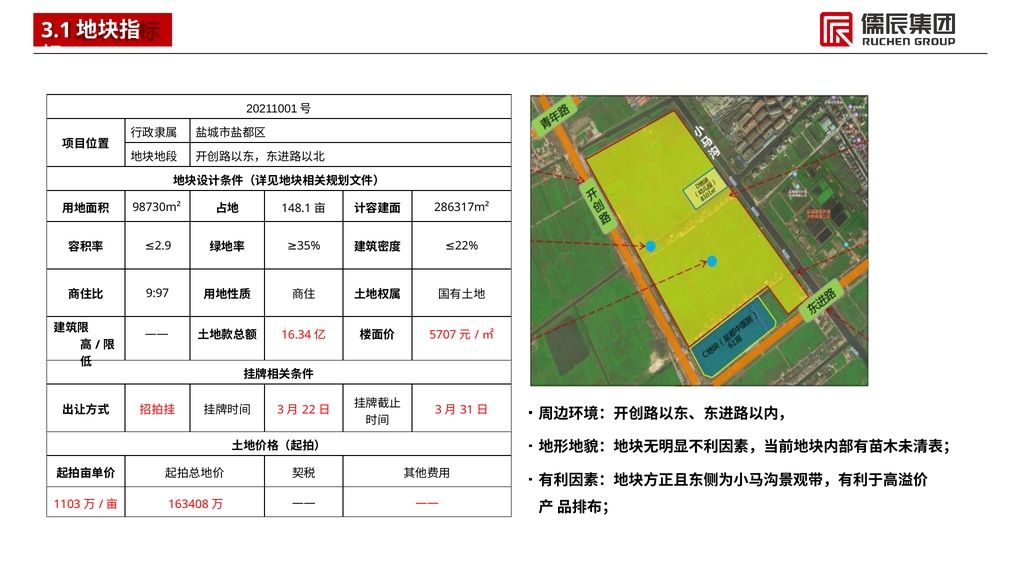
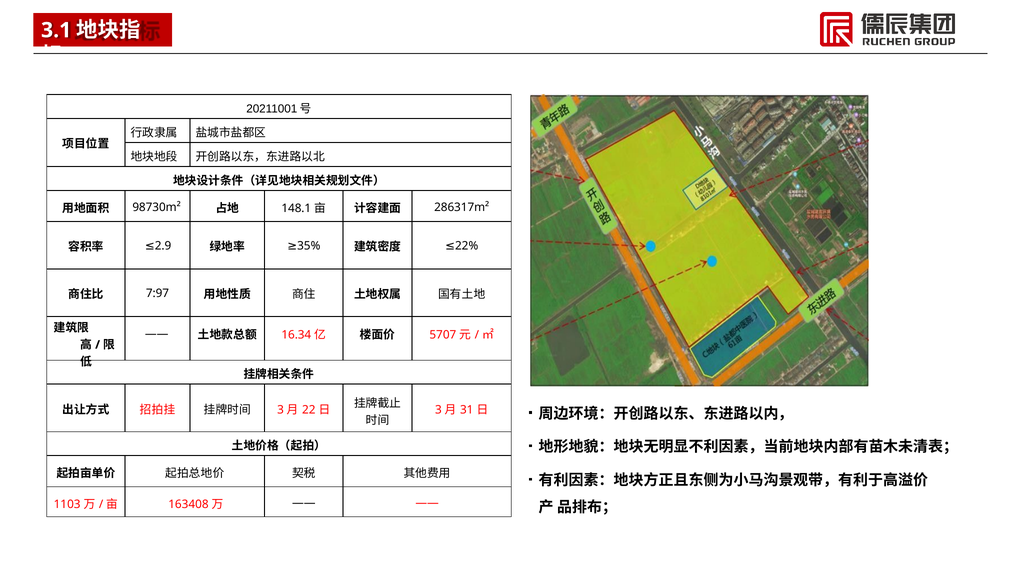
9:97: 9:97 -> 7:97
